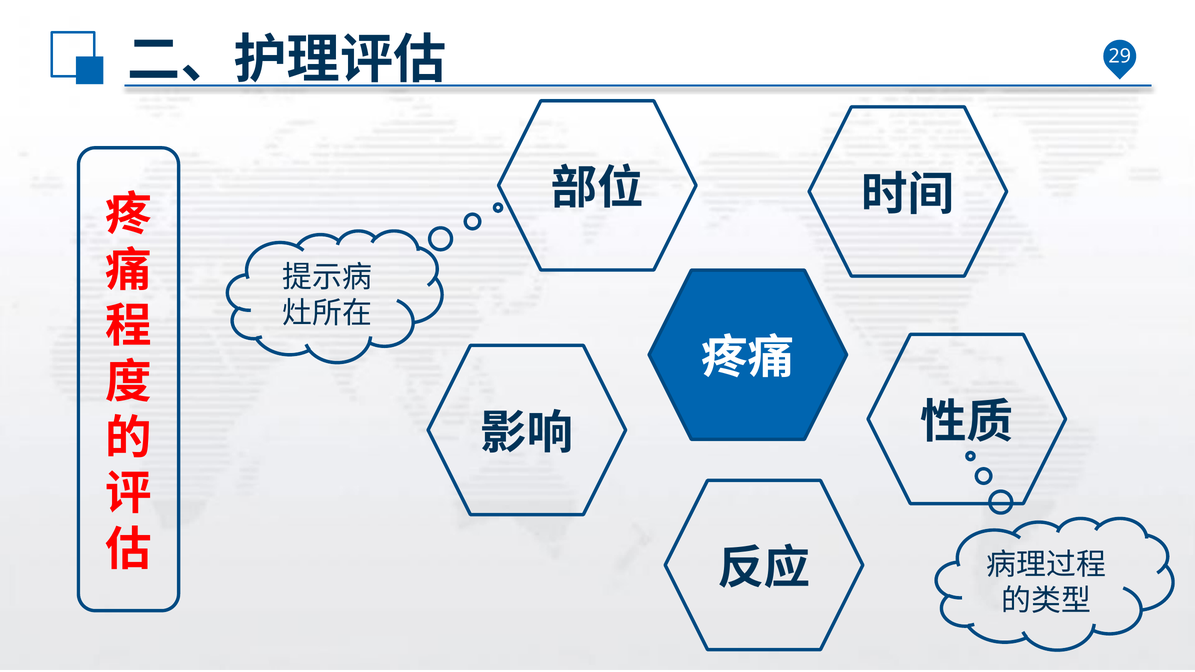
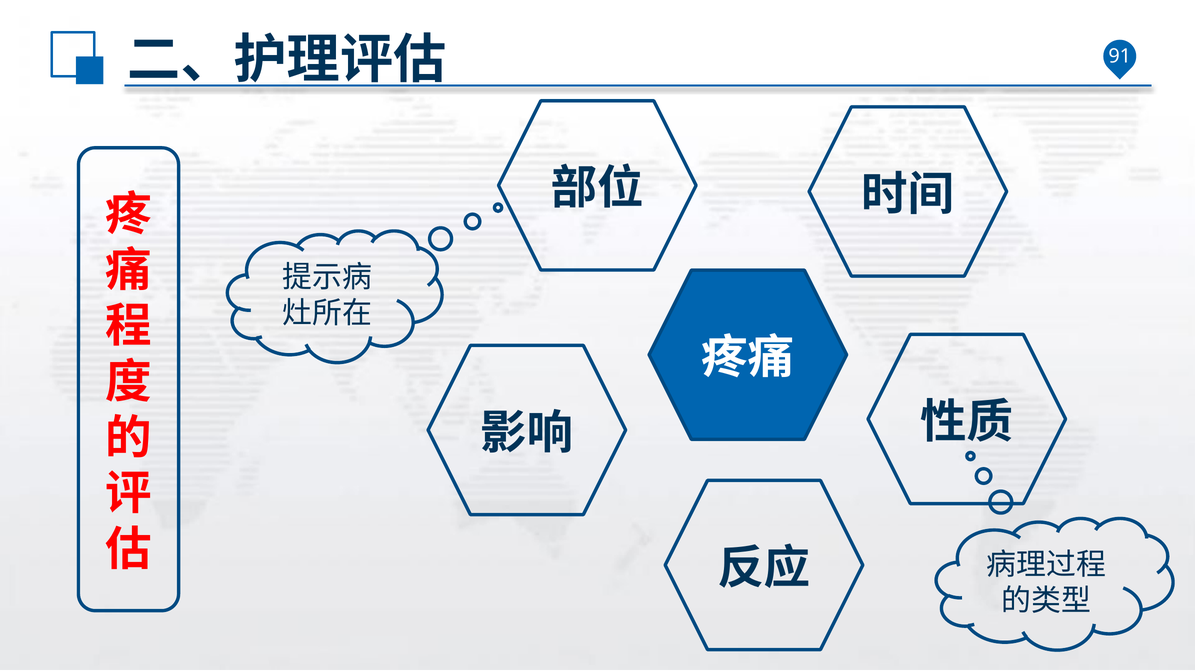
29: 29 -> 91
